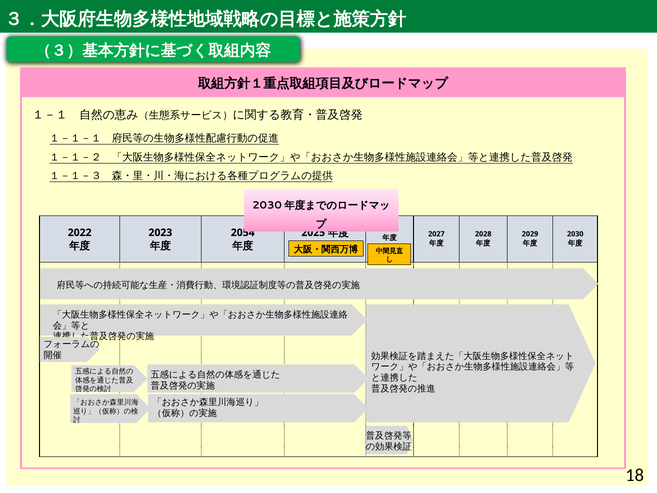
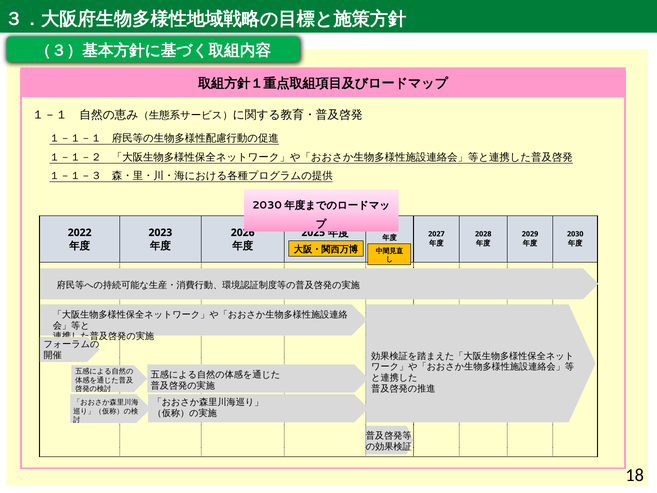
2054 at (243, 232): 2054 -> 2026
